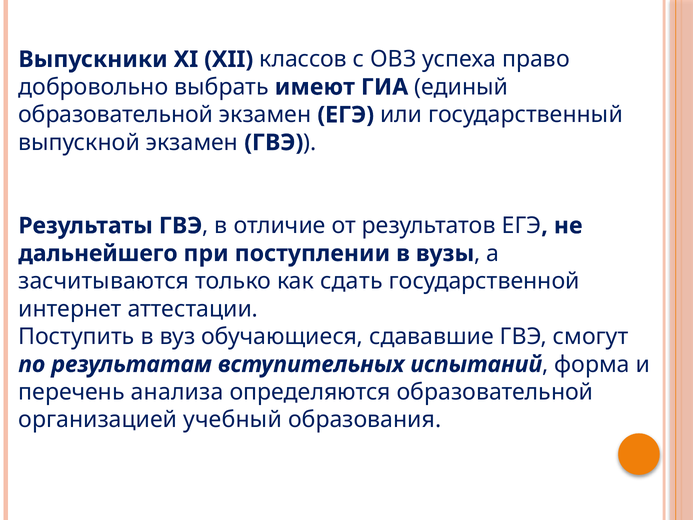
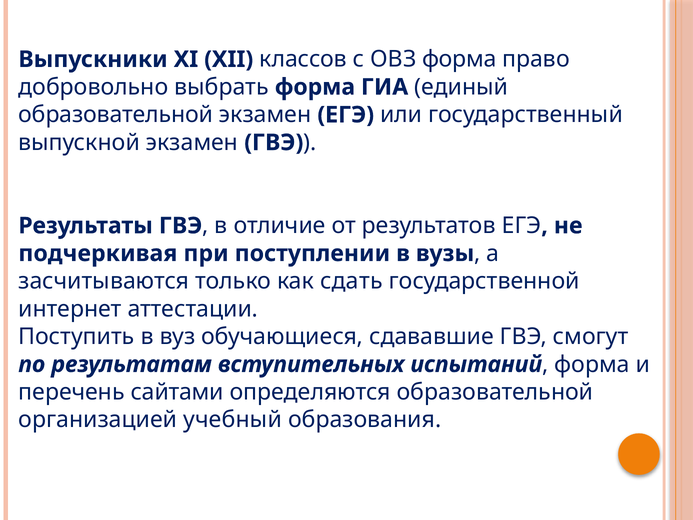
ОВЗ успеха: успеха -> форма
выбрать имеют: имеют -> форма
дальнейшего: дальнейшего -> подчеркивая
анализа: анализа -> сайтами
